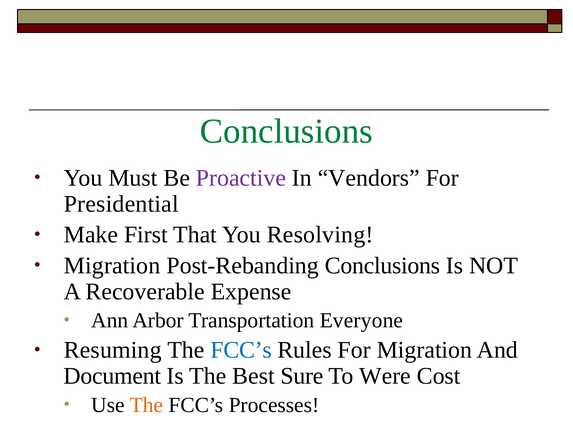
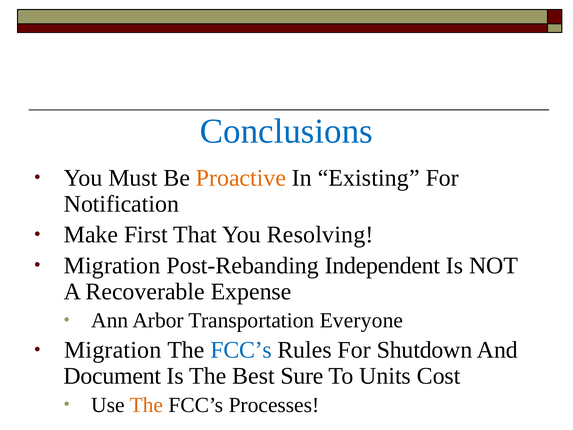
Conclusions at (286, 131) colour: green -> blue
Proactive colour: purple -> orange
Vendors: Vendors -> Existing
Presidential: Presidential -> Notification
Post-Rebanding Conclusions: Conclusions -> Independent
Resuming at (113, 350): Resuming -> Migration
For Migration: Migration -> Shutdown
Were: Were -> Units
